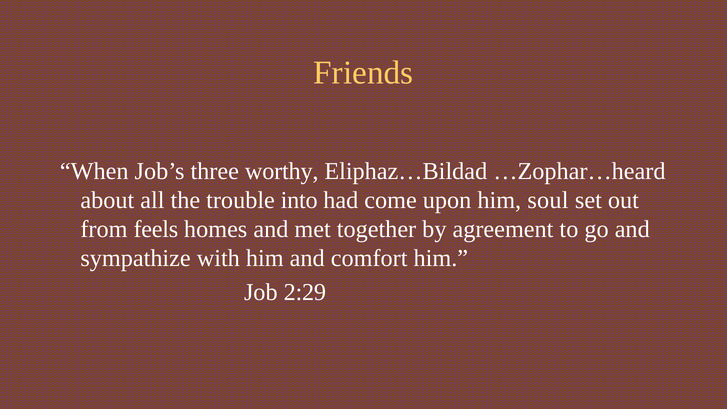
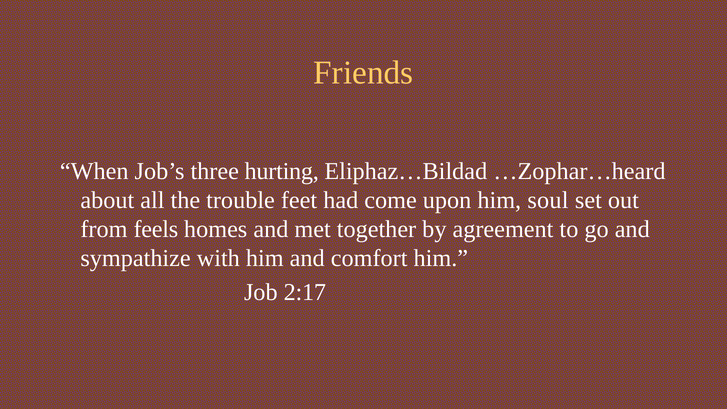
worthy: worthy -> hurting
into: into -> feet
2:29: 2:29 -> 2:17
